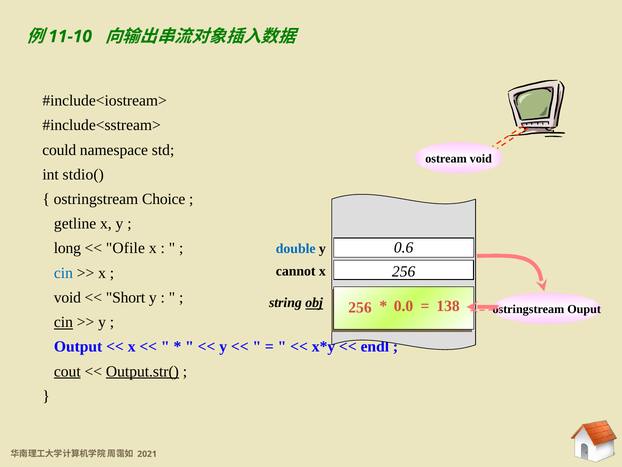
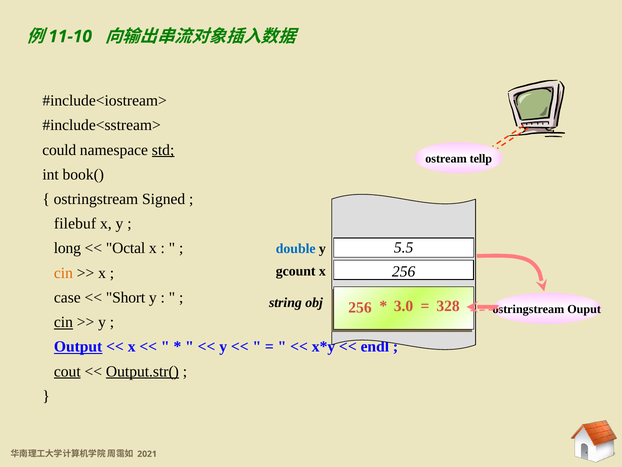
std underline: none -> present
ostream void: void -> tellp
stdio(: stdio( -> book(
Choice: Choice -> Signed
getline: getline -> filebuf
0.6: 0.6 -> 5.5
Ofile: Ofile -> Octal
cannot: cannot -> gcount
cin at (63, 273) colour: blue -> orange
void at (67, 297): void -> case
obj underline: present -> none
0.0: 0.0 -> 3.0
138: 138 -> 328
Output underline: none -> present
